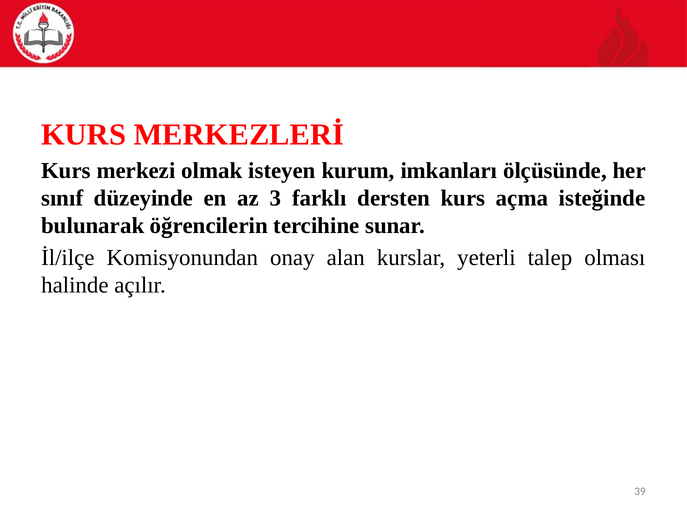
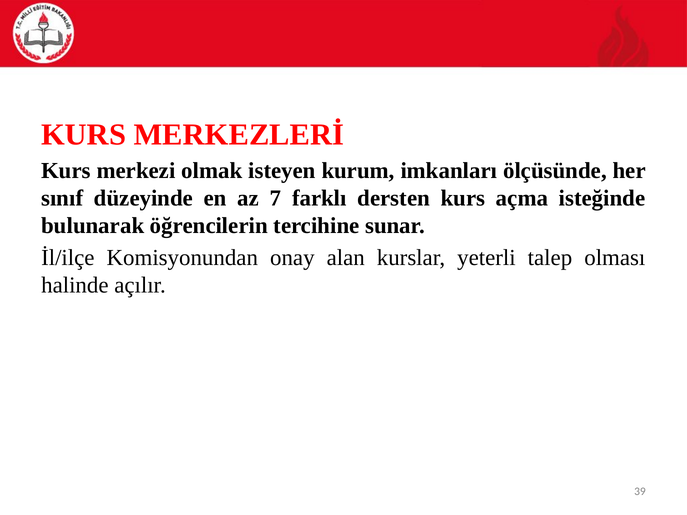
3: 3 -> 7
